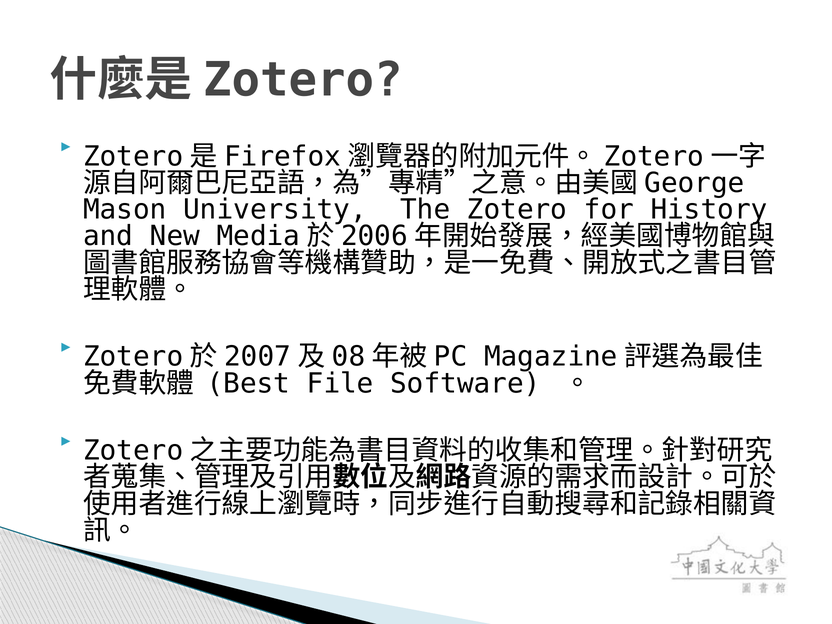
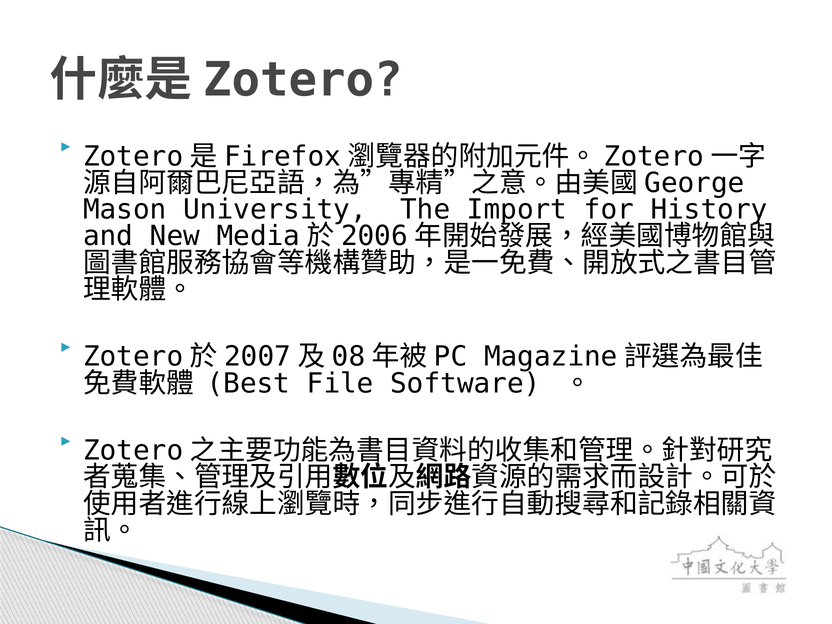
The Zotero: Zotero -> Import
